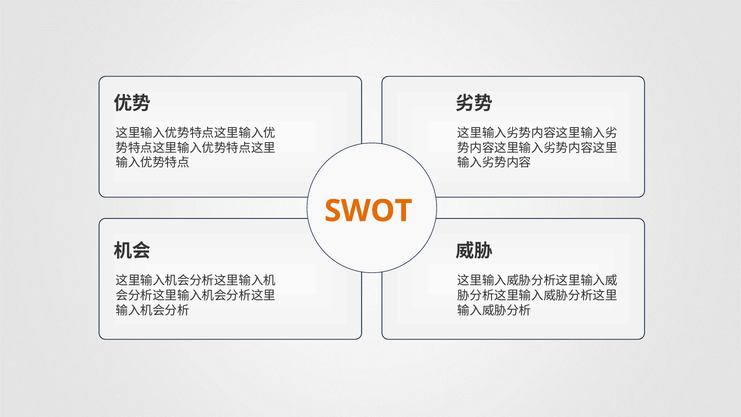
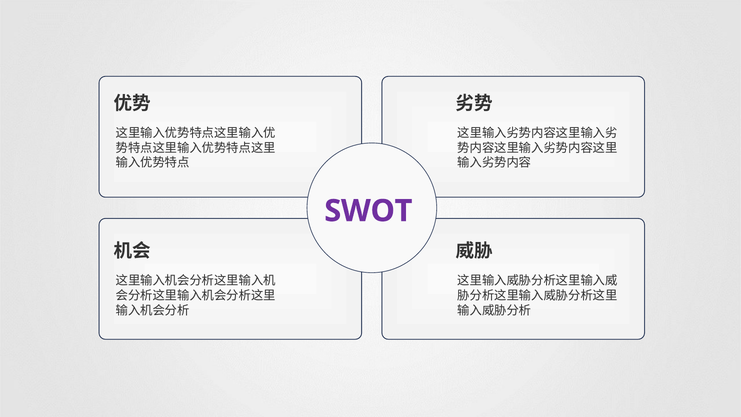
SWOT colour: orange -> purple
